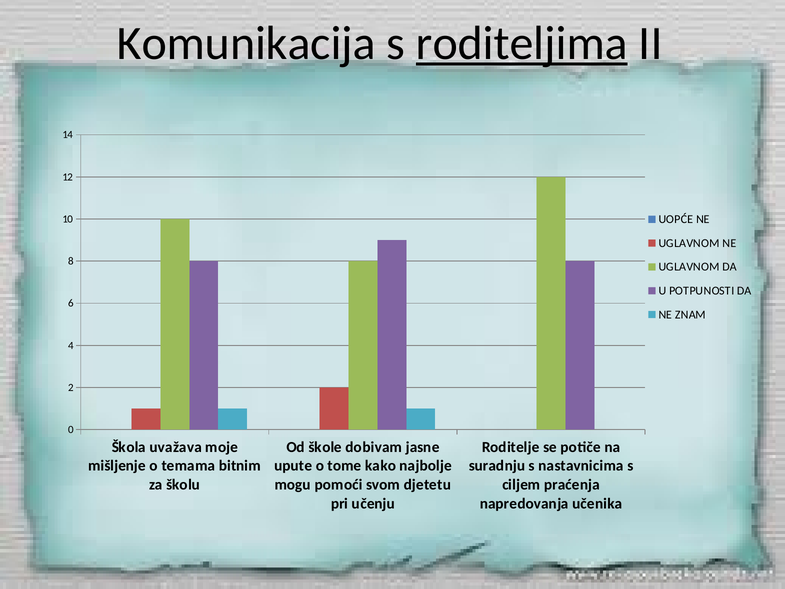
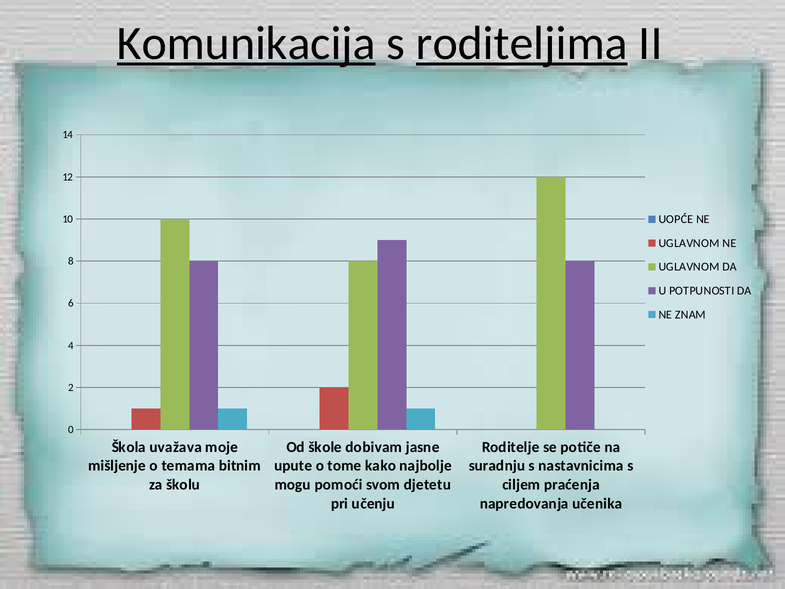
Komunikacija underline: none -> present
